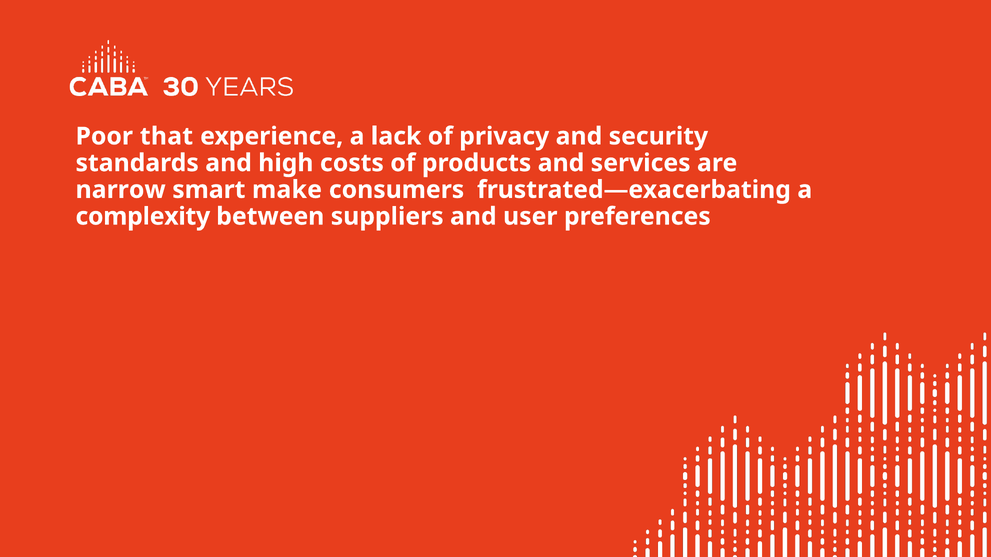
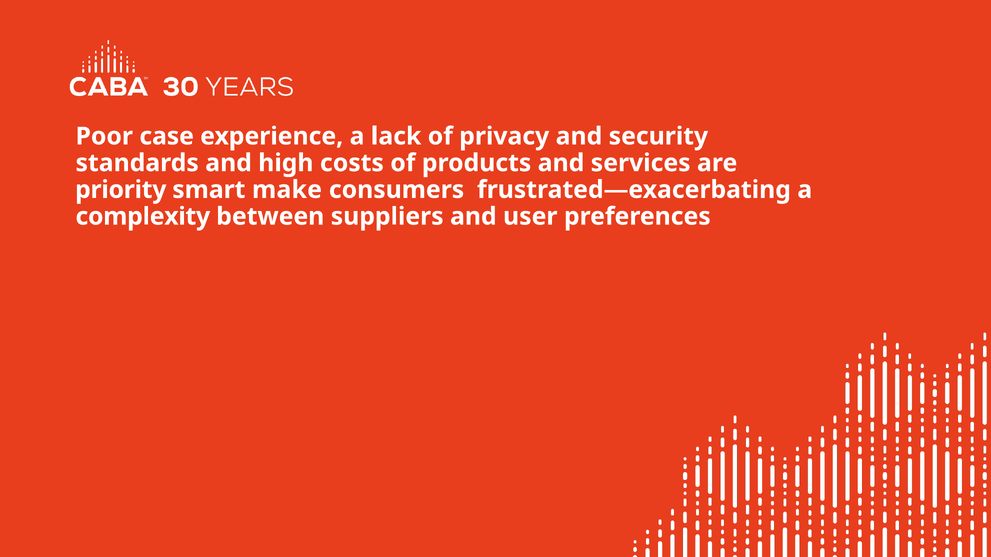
that: that -> case
narrow: narrow -> priority
